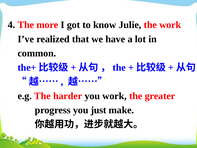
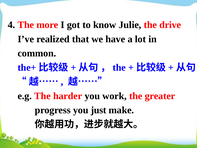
the work: work -> drive
